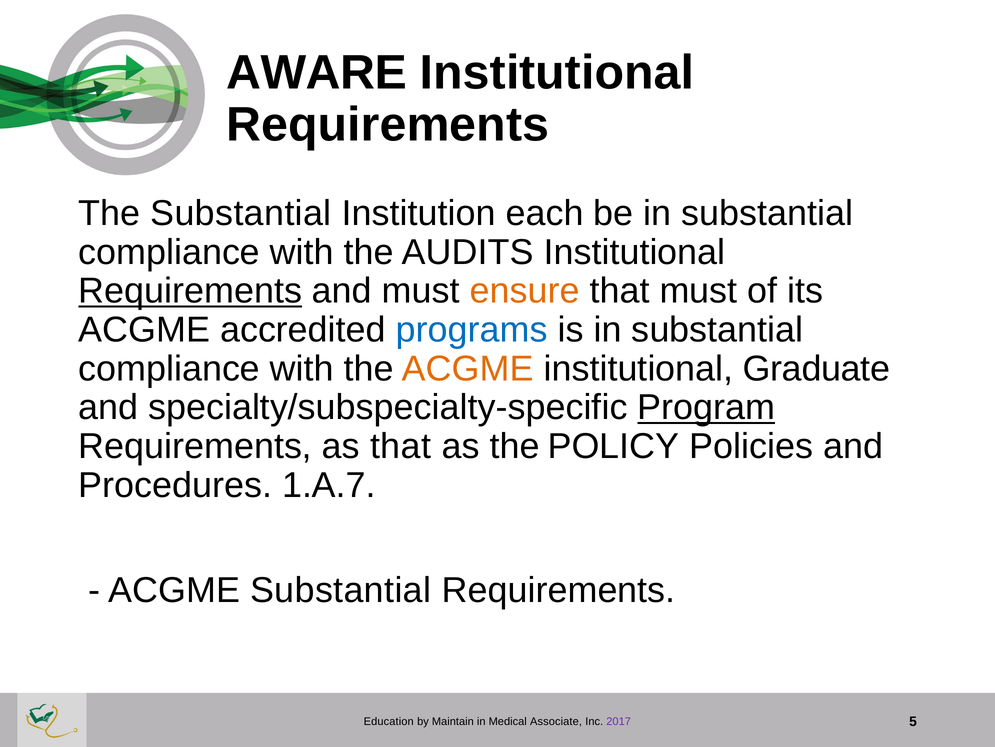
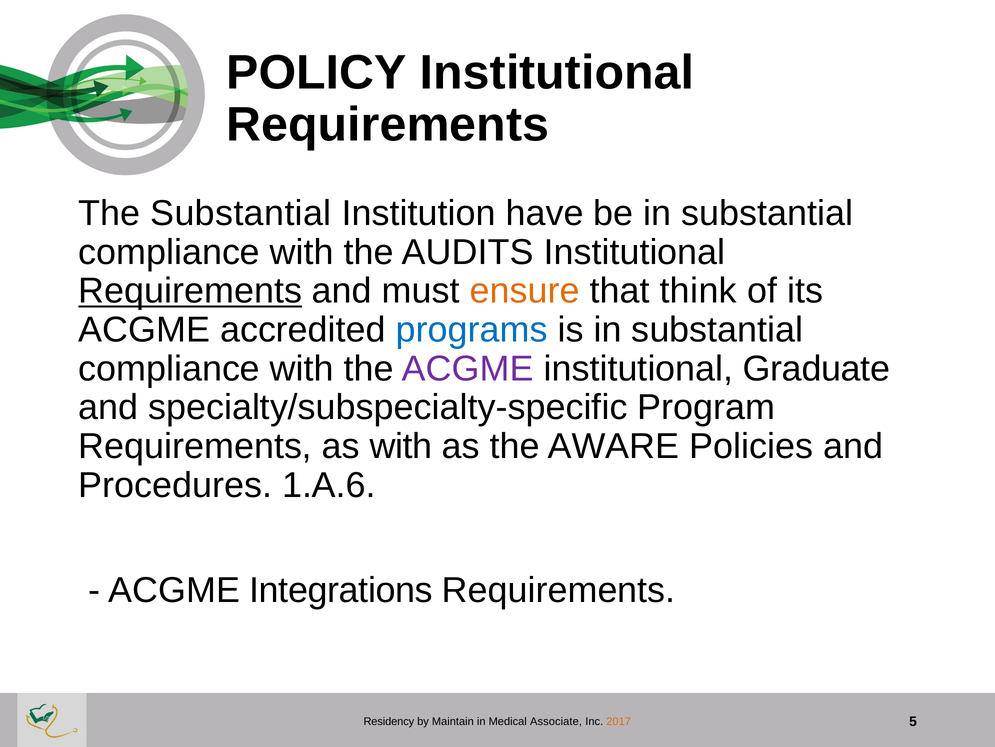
AWARE: AWARE -> POLICY
each: each -> have
that must: must -> think
ACGME at (468, 368) colour: orange -> purple
Program underline: present -> none
as that: that -> with
POLICY: POLICY -> AWARE
1.A.7: 1.A.7 -> 1.A.6
ACGME Substantial: Substantial -> Integrations
Education: Education -> Residency
2017 colour: purple -> orange
